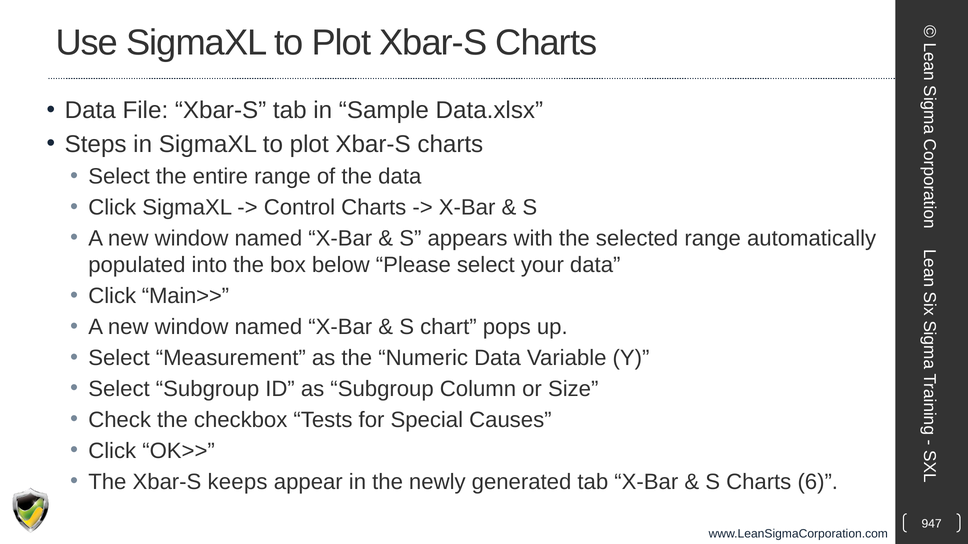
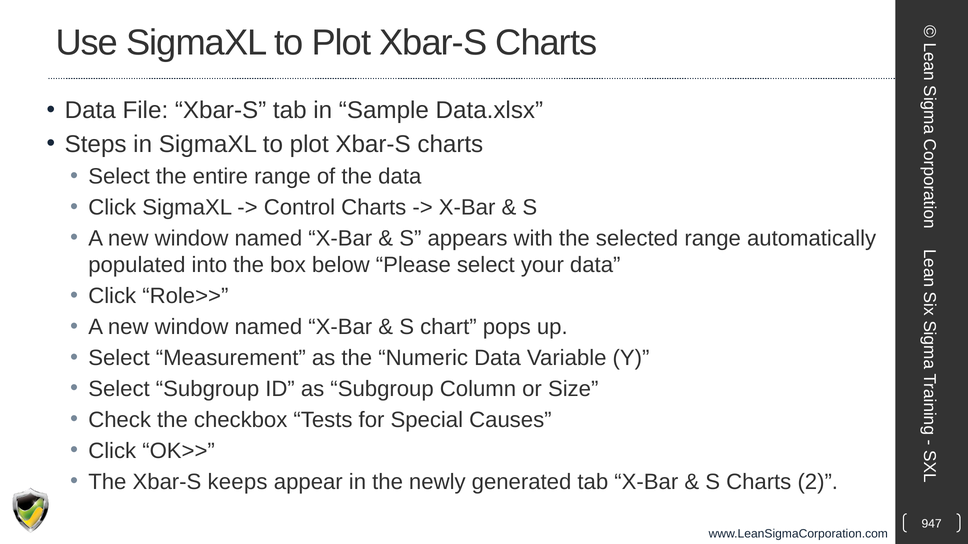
Main>>: Main>> -> Role>>
6: 6 -> 2
